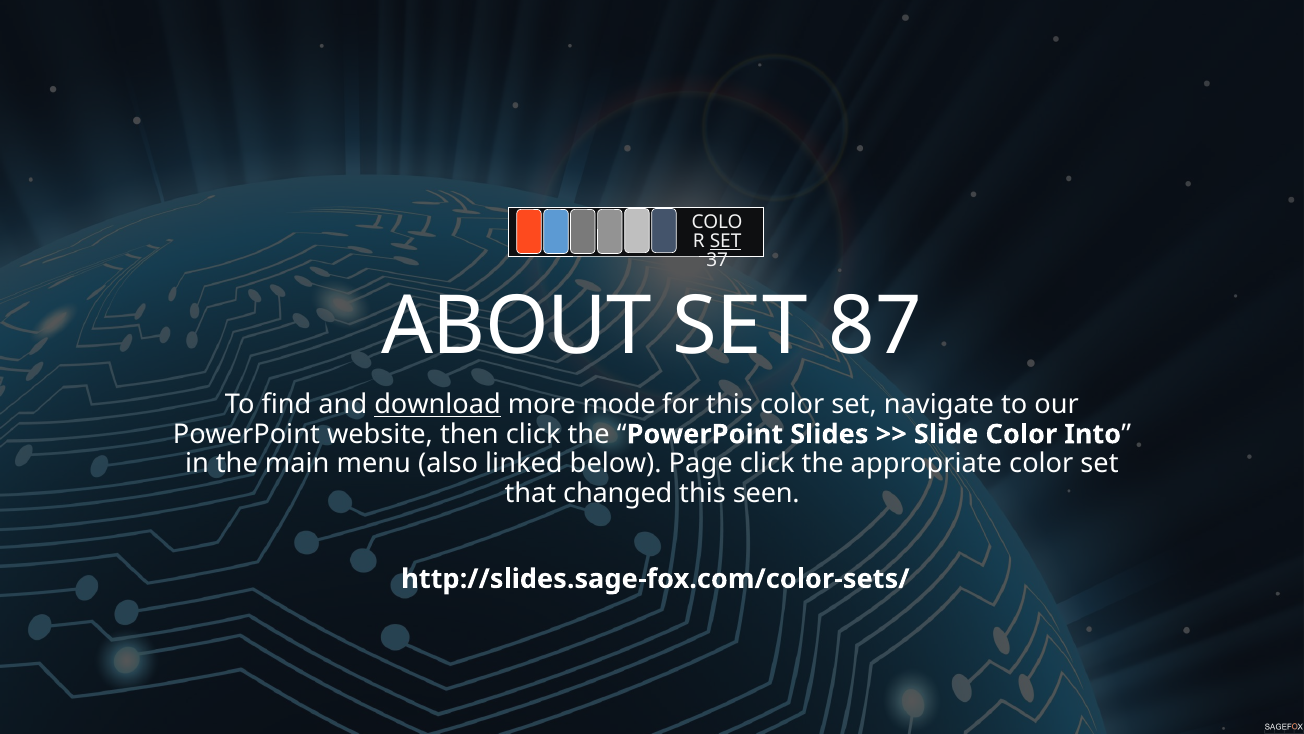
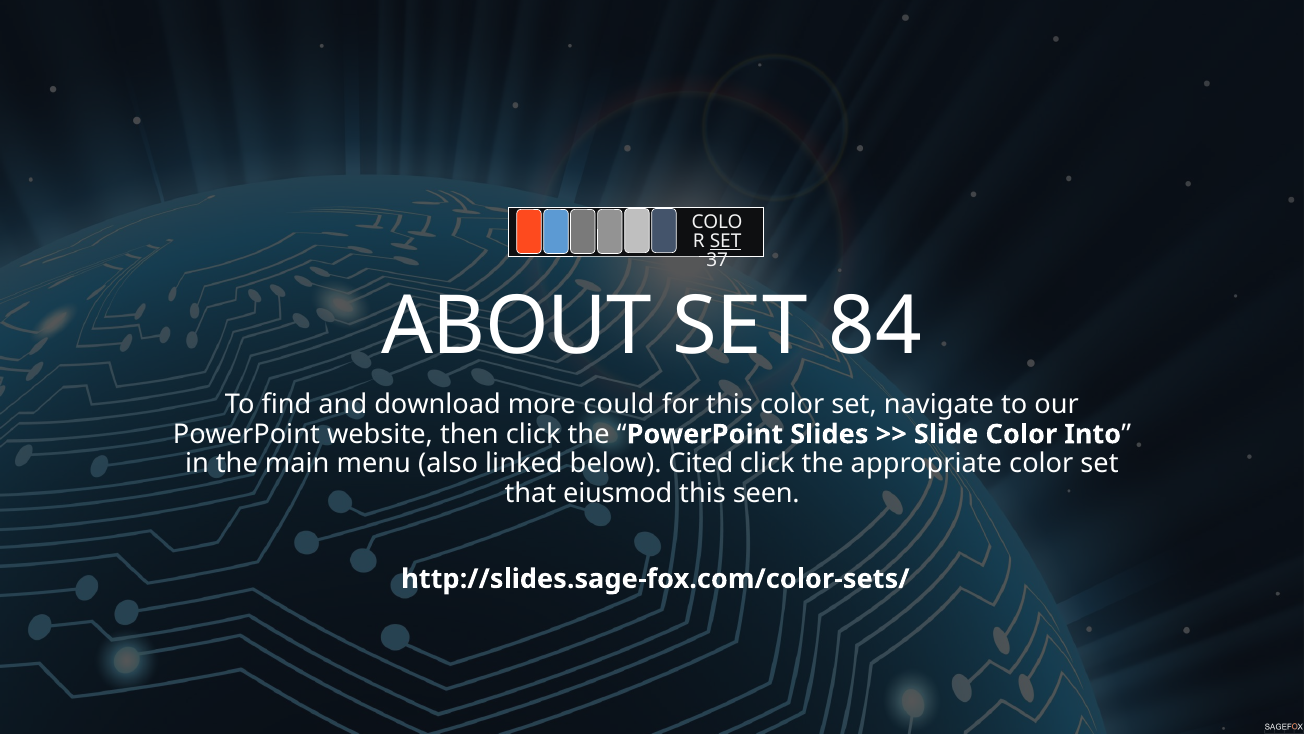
87: 87 -> 84
download underline: present -> none
mode: mode -> could
Page: Page -> Cited
changed: changed -> eiusmod
